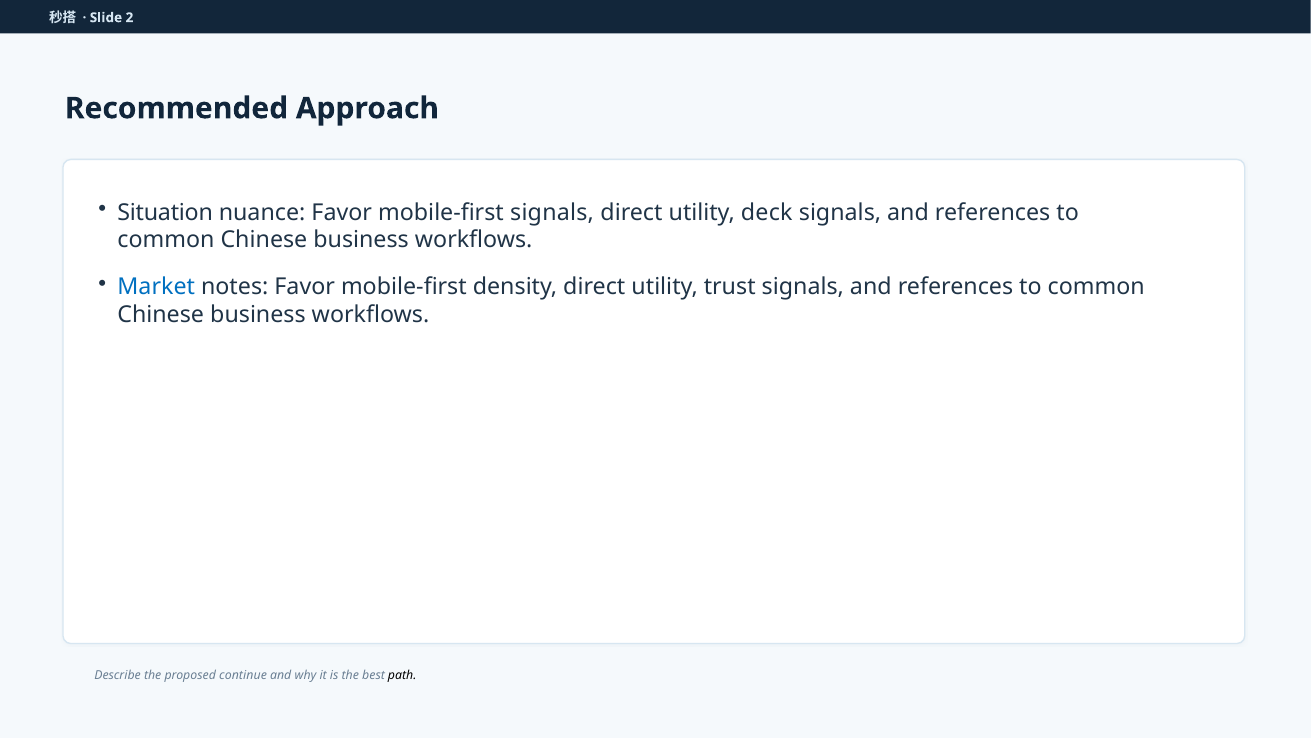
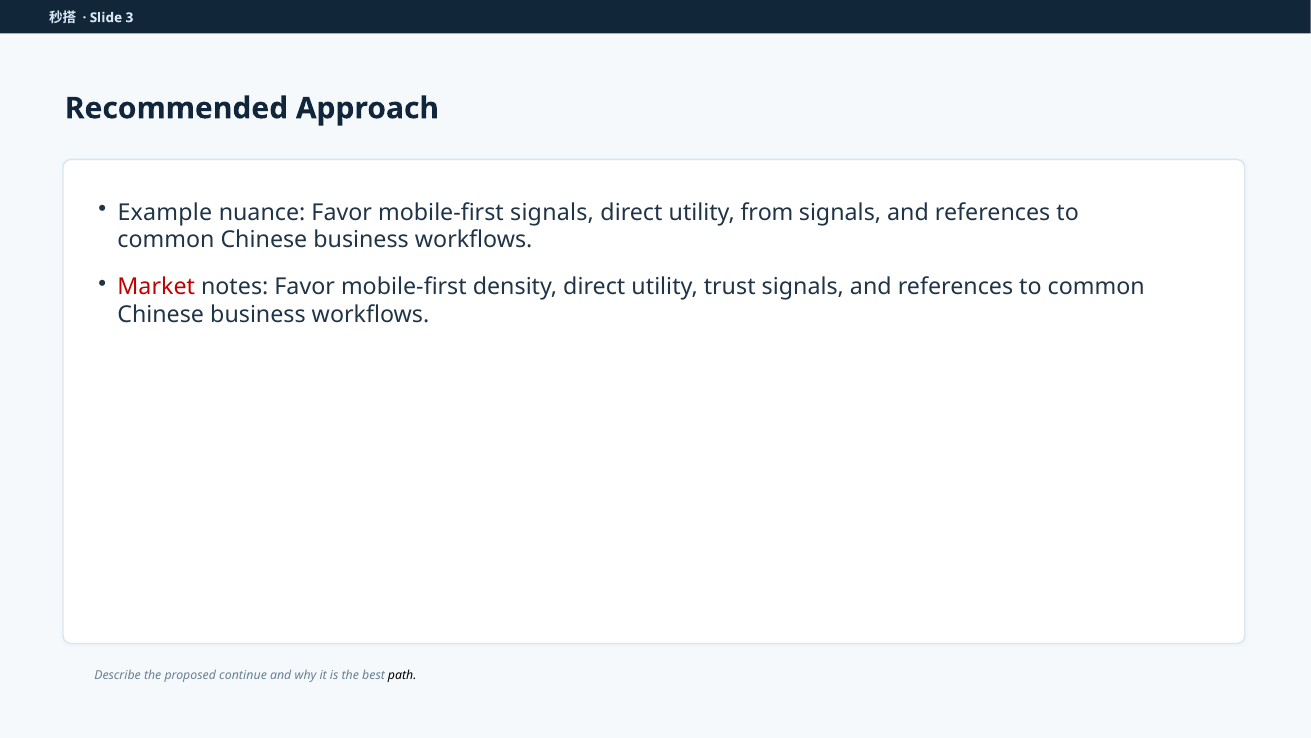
2: 2 -> 3
Situation: Situation -> Example
deck: deck -> from
Market colour: blue -> red
